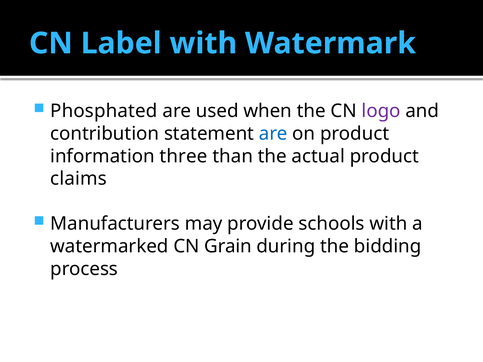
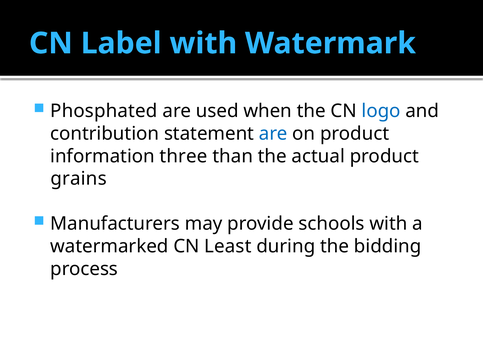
logo colour: purple -> blue
claims: claims -> grains
Grain: Grain -> Least
